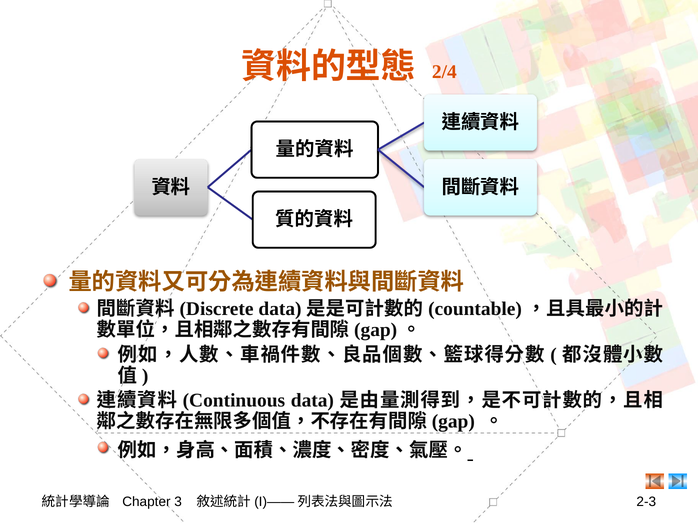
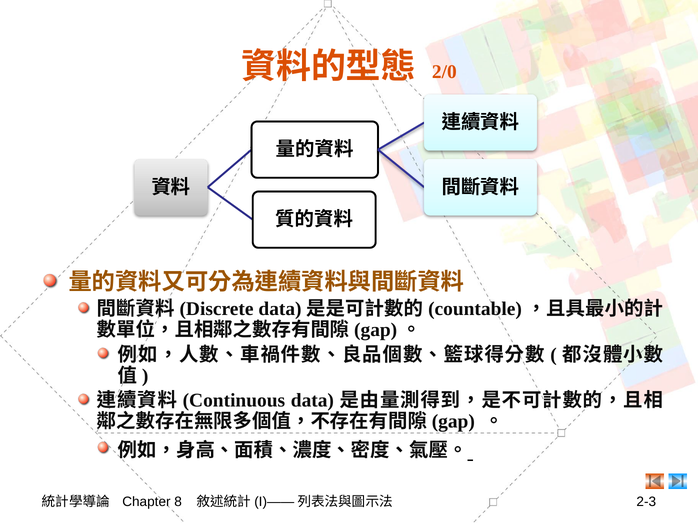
2/4: 2/4 -> 2/0
3: 3 -> 8
